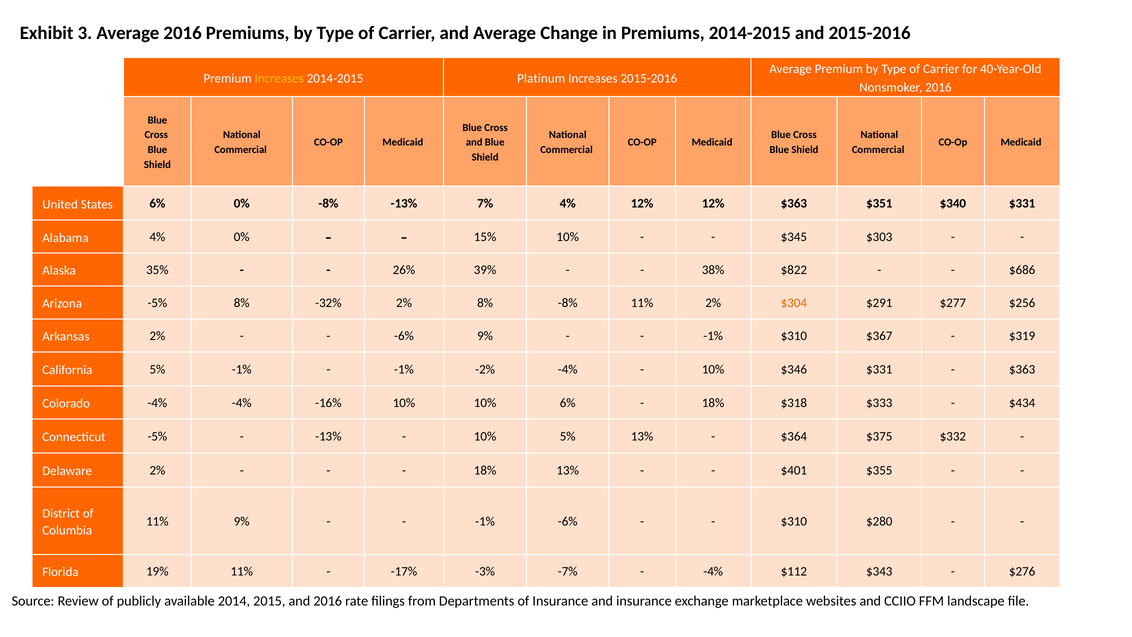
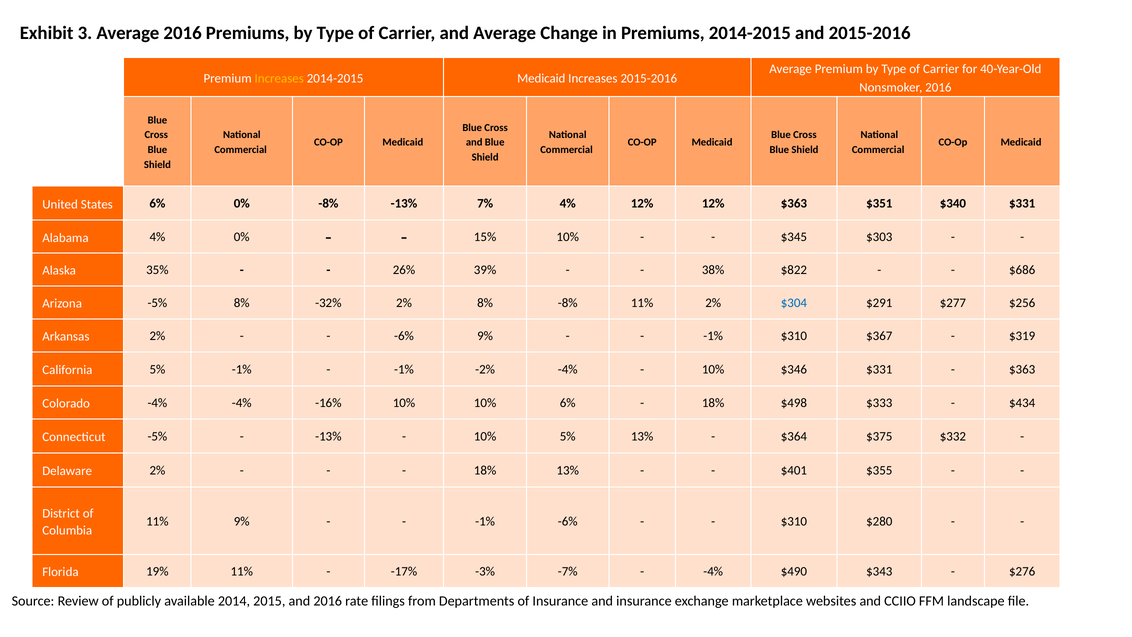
2014-2015 Platinum: Platinum -> Medicaid
$304 colour: orange -> blue
$318: $318 -> $498
$112: $112 -> $490
